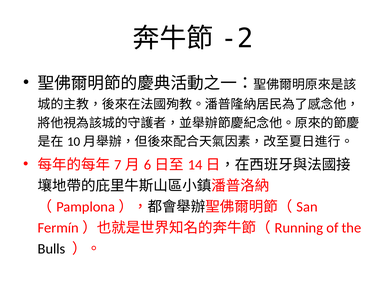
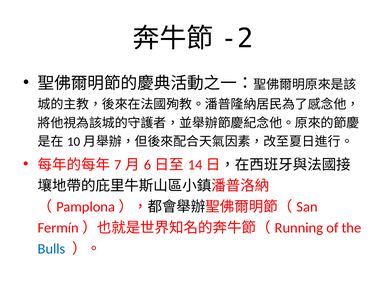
Bulls colour: black -> blue
